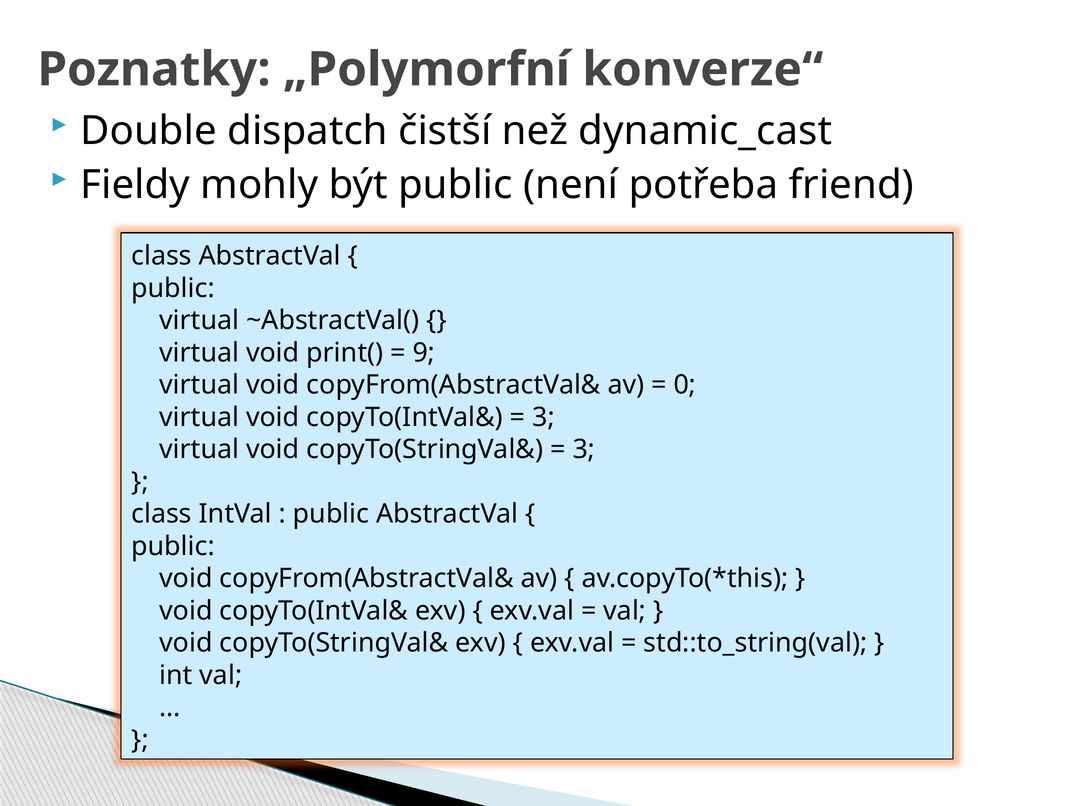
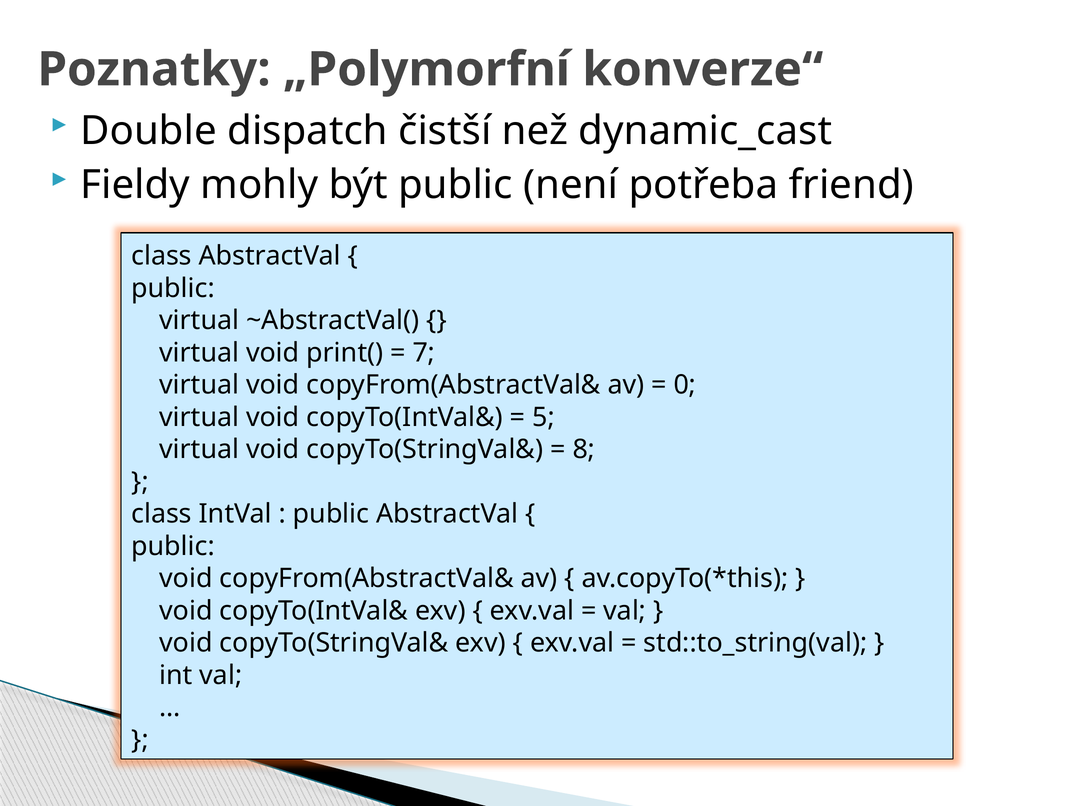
9: 9 -> 7
3 at (544, 417): 3 -> 5
3 at (584, 449): 3 -> 8
